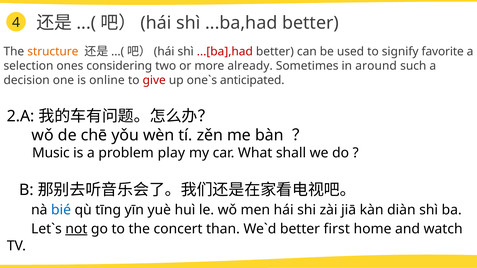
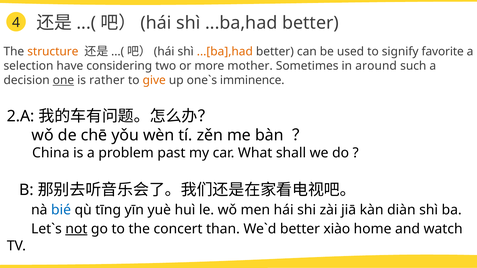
...[ba],had colour: red -> orange
ones: ones -> have
already: already -> mother
one underline: none -> present
online: online -> rather
give colour: red -> orange
anticipated: anticipated -> imminence
Music: Music -> China
play: play -> past
first: first -> xiào
